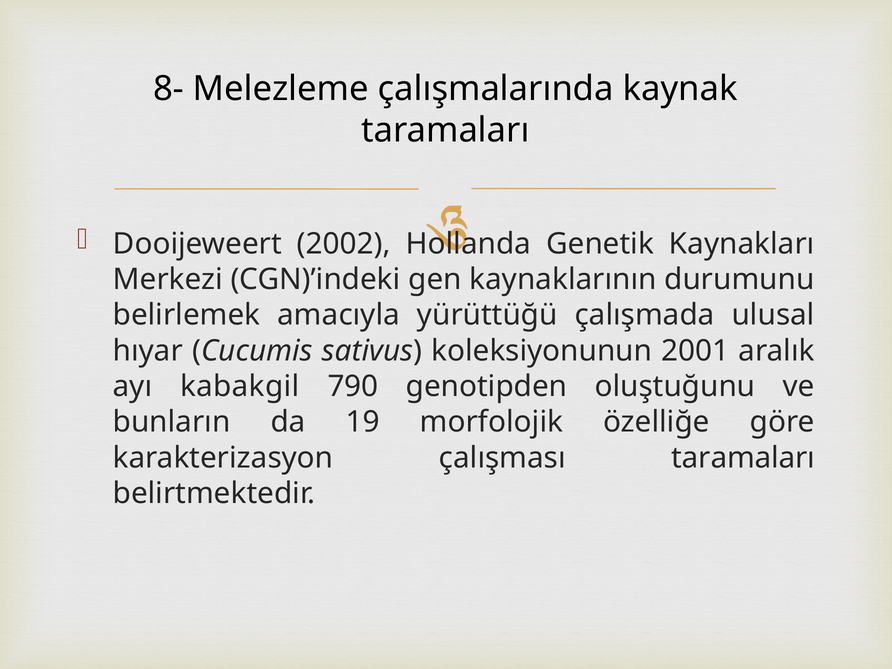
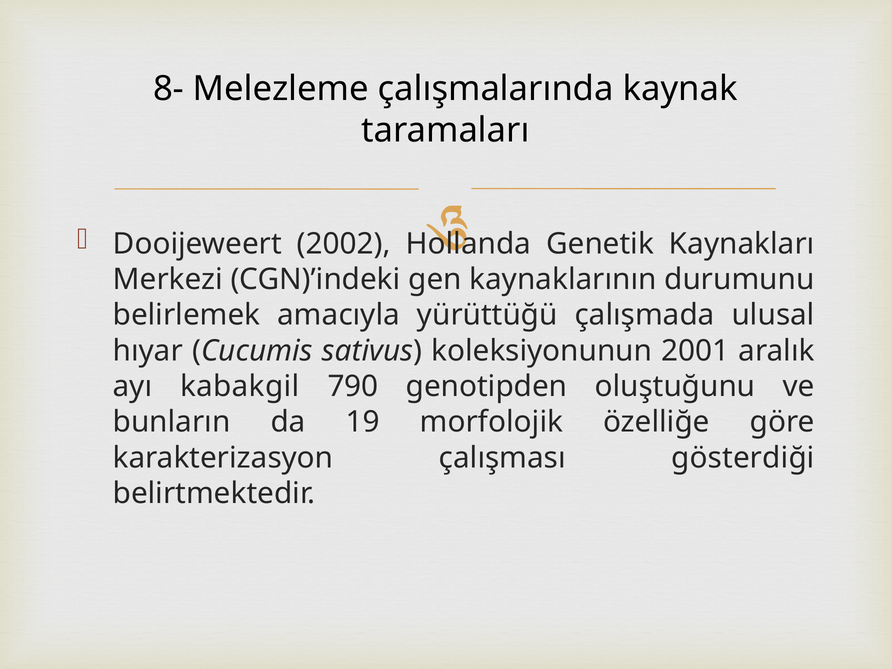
çalışması taramaları: taramaları -> gösterdiği
